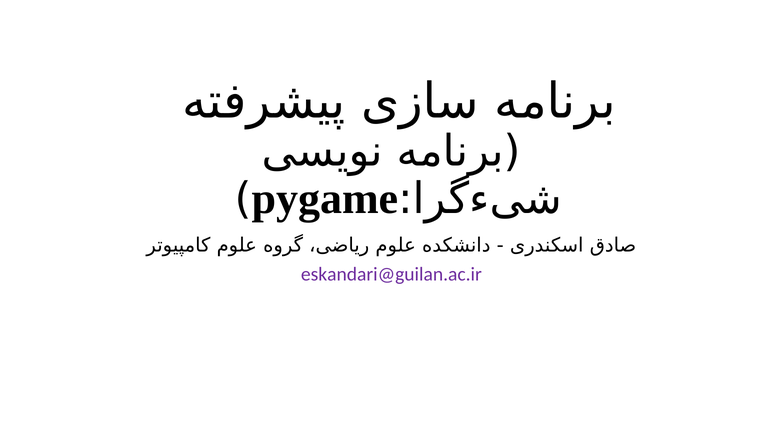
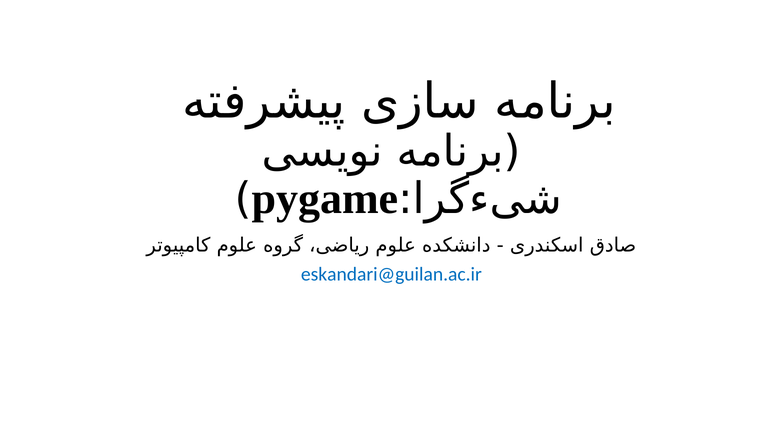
eskandari@guilan.ac.ir colour: purple -> blue
